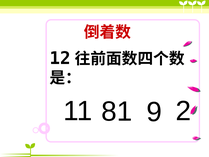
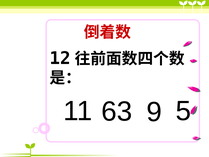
81: 81 -> 63
2: 2 -> 5
